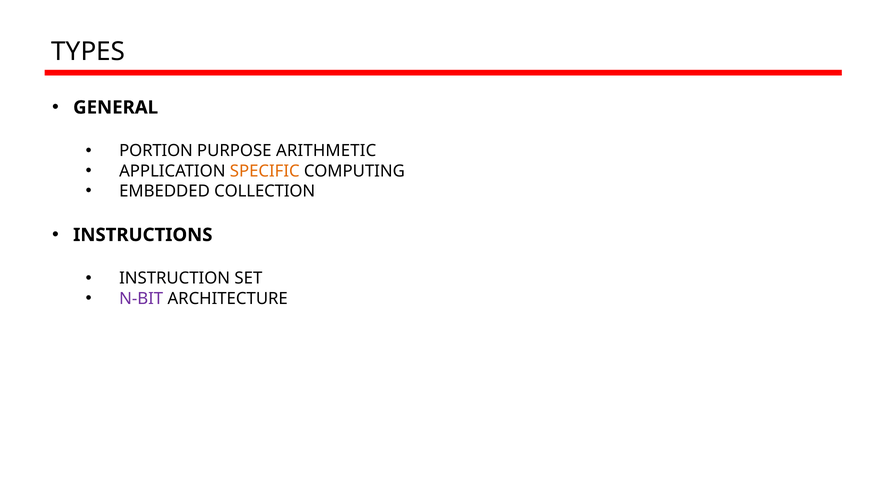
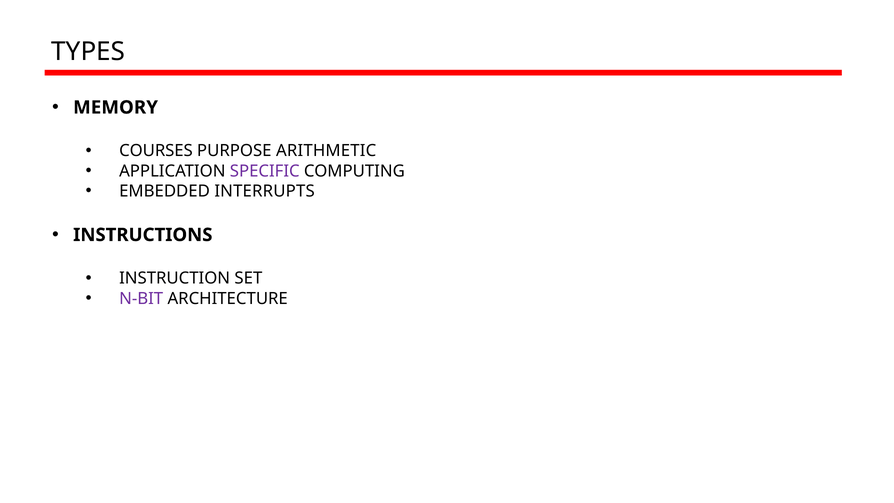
GENERAL: GENERAL -> MEMORY
PORTION: PORTION -> COURSES
SPECIFIC colour: orange -> purple
COLLECTION: COLLECTION -> INTERRUPTS
